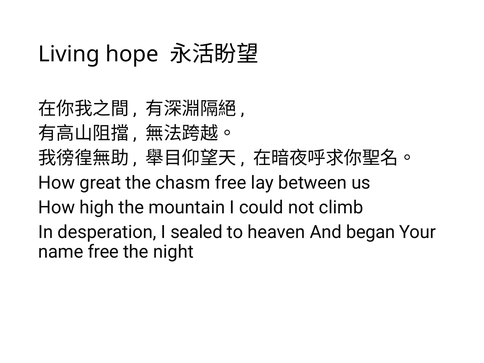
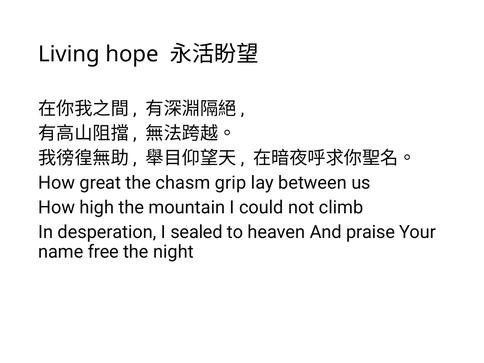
chasm free: free -> grip
began: began -> praise
